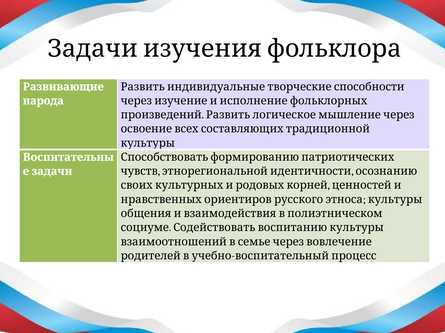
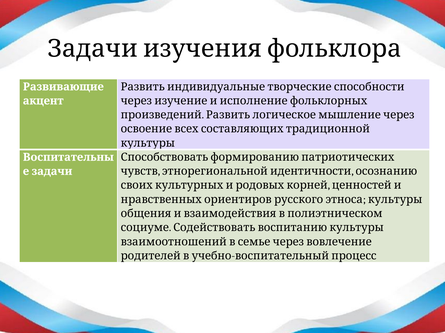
народа: народа -> акцент
